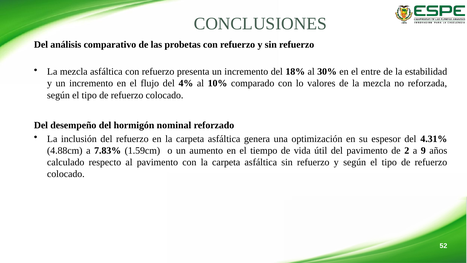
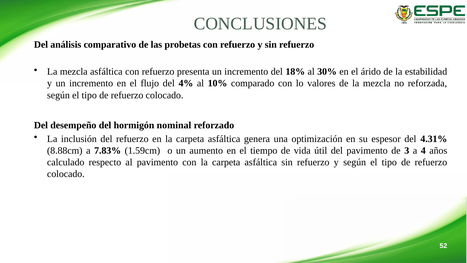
entre: entre -> árido
4.88cm: 4.88cm -> 8.88cm
2: 2 -> 3
9: 9 -> 4
